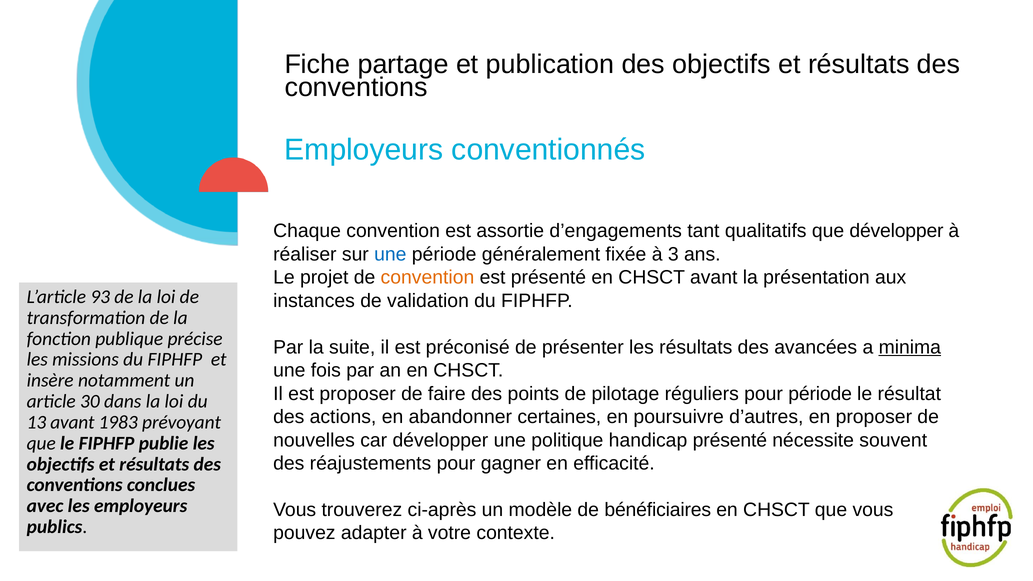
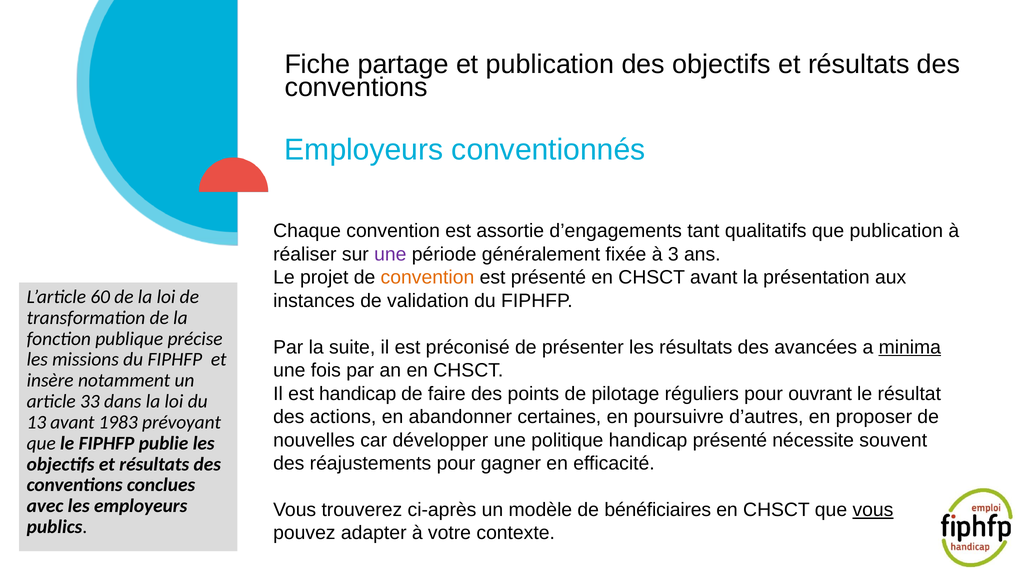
que développer: développer -> publication
une at (390, 254) colour: blue -> purple
93: 93 -> 60
est proposer: proposer -> handicap
pour période: période -> ouvrant
30: 30 -> 33
vous at (873, 510) underline: none -> present
